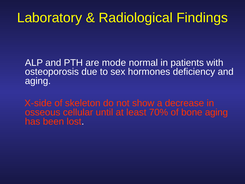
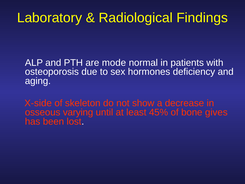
cellular: cellular -> varying
70%: 70% -> 45%
bone aging: aging -> gives
